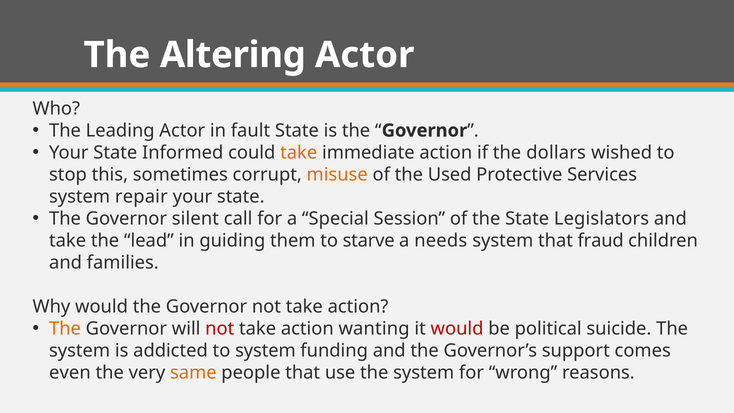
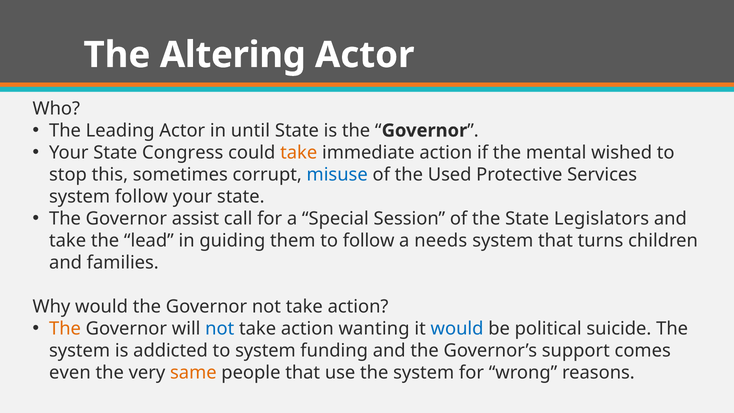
fault: fault -> until
Informed: Informed -> Congress
dollars: dollars -> mental
misuse colour: orange -> blue
system repair: repair -> follow
silent: silent -> assist
to starve: starve -> follow
fraud: fraud -> turns
not at (220, 329) colour: red -> blue
would at (457, 329) colour: red -> blue
